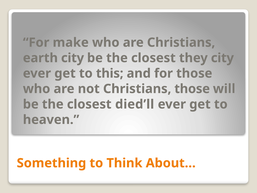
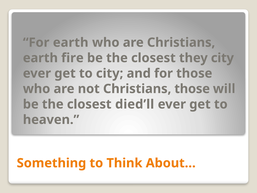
For make: make -> earth
earth city: city -> fire
to this: this -> city
